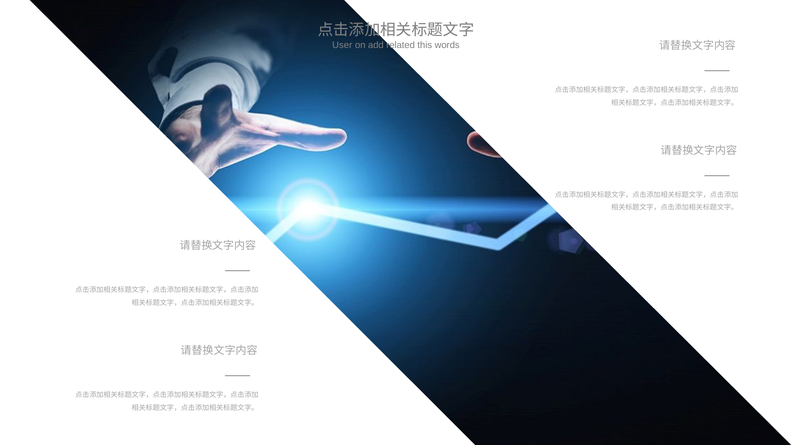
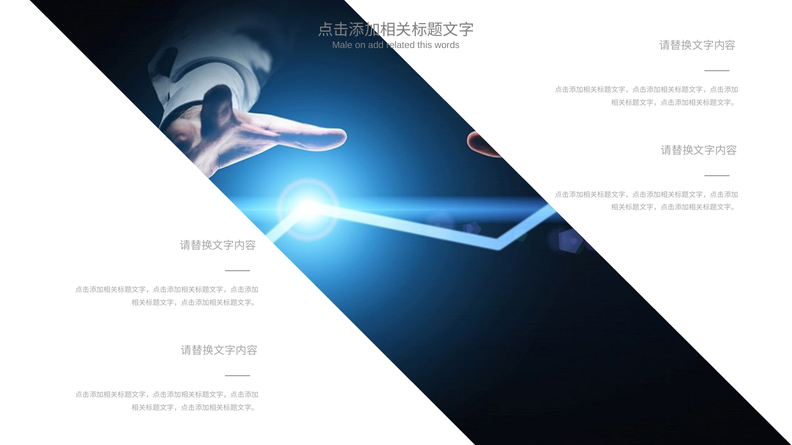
User: User -> Male
